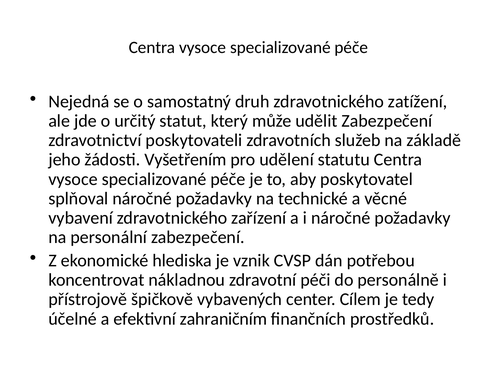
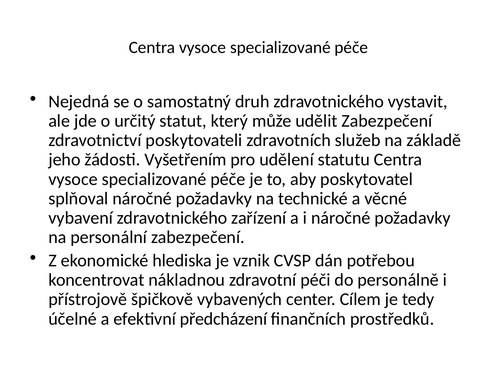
zatížení: zatížení -> vystavit
zahraničním: zahraničním -> předcházení
